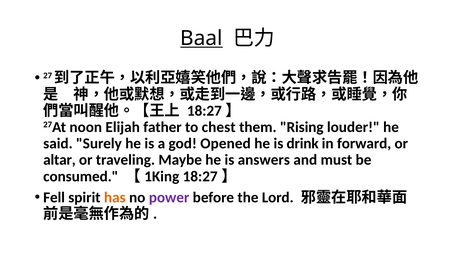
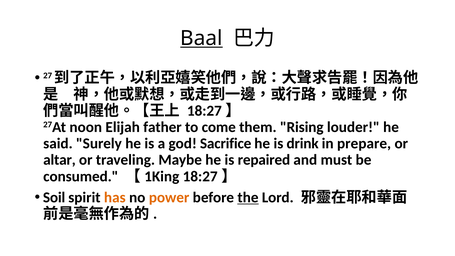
chest: chest -> come
Opened: Opened -> Sacrifice
forward: forward -> prepare
answers: answers -> repaired
Fell: Fell -> Soil
power colour: purple -> orange
the underline: none -> present
